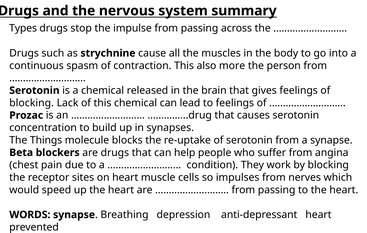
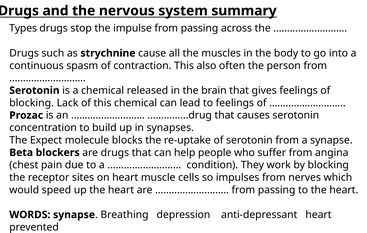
more: more -> often
Things: Things -> Expect
